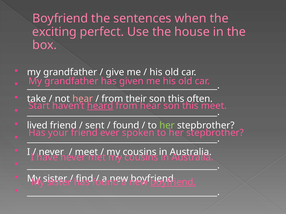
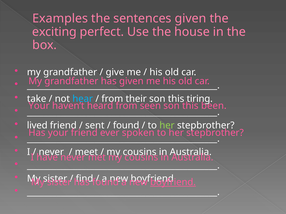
Boyfriend at (60, 19): Boyfriend -> Examples
sentences when: when -> given
hear at (83, 99) colour: pink -> light blue
often: often -> tiring
Start at (39, 106): Start -> Your
heard underline: present -> none
from hear: hear -> seen
this meet: meet -> been
